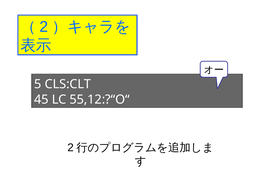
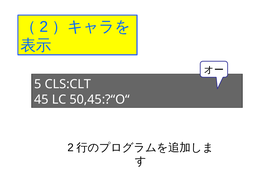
55,12:?“O“: 55,12:?“O“ -> 50,45:?“O“
